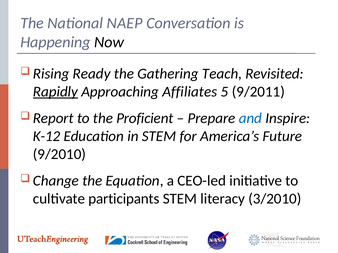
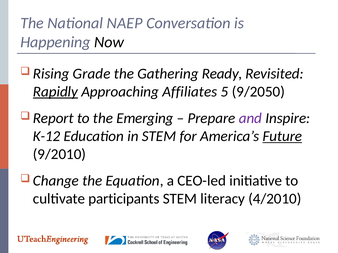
Ready: Ready -> Grade
Teach: Teach -> Ready
9/2011: 9/2011 -> 9/2050
Proficient: Proficient -> Emerging
and colour: blue -> purple
Future underline: none -> present
3/2010: 3/2010 -> 4/2010
